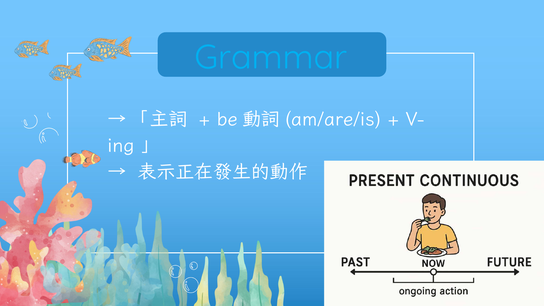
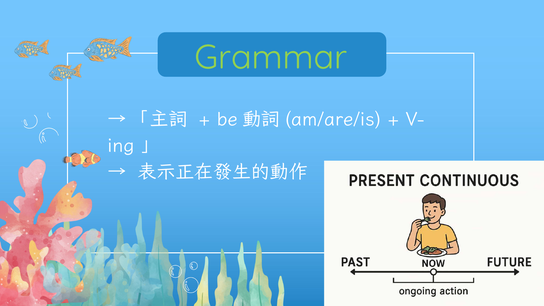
Grammar colour: light blue -> light green
